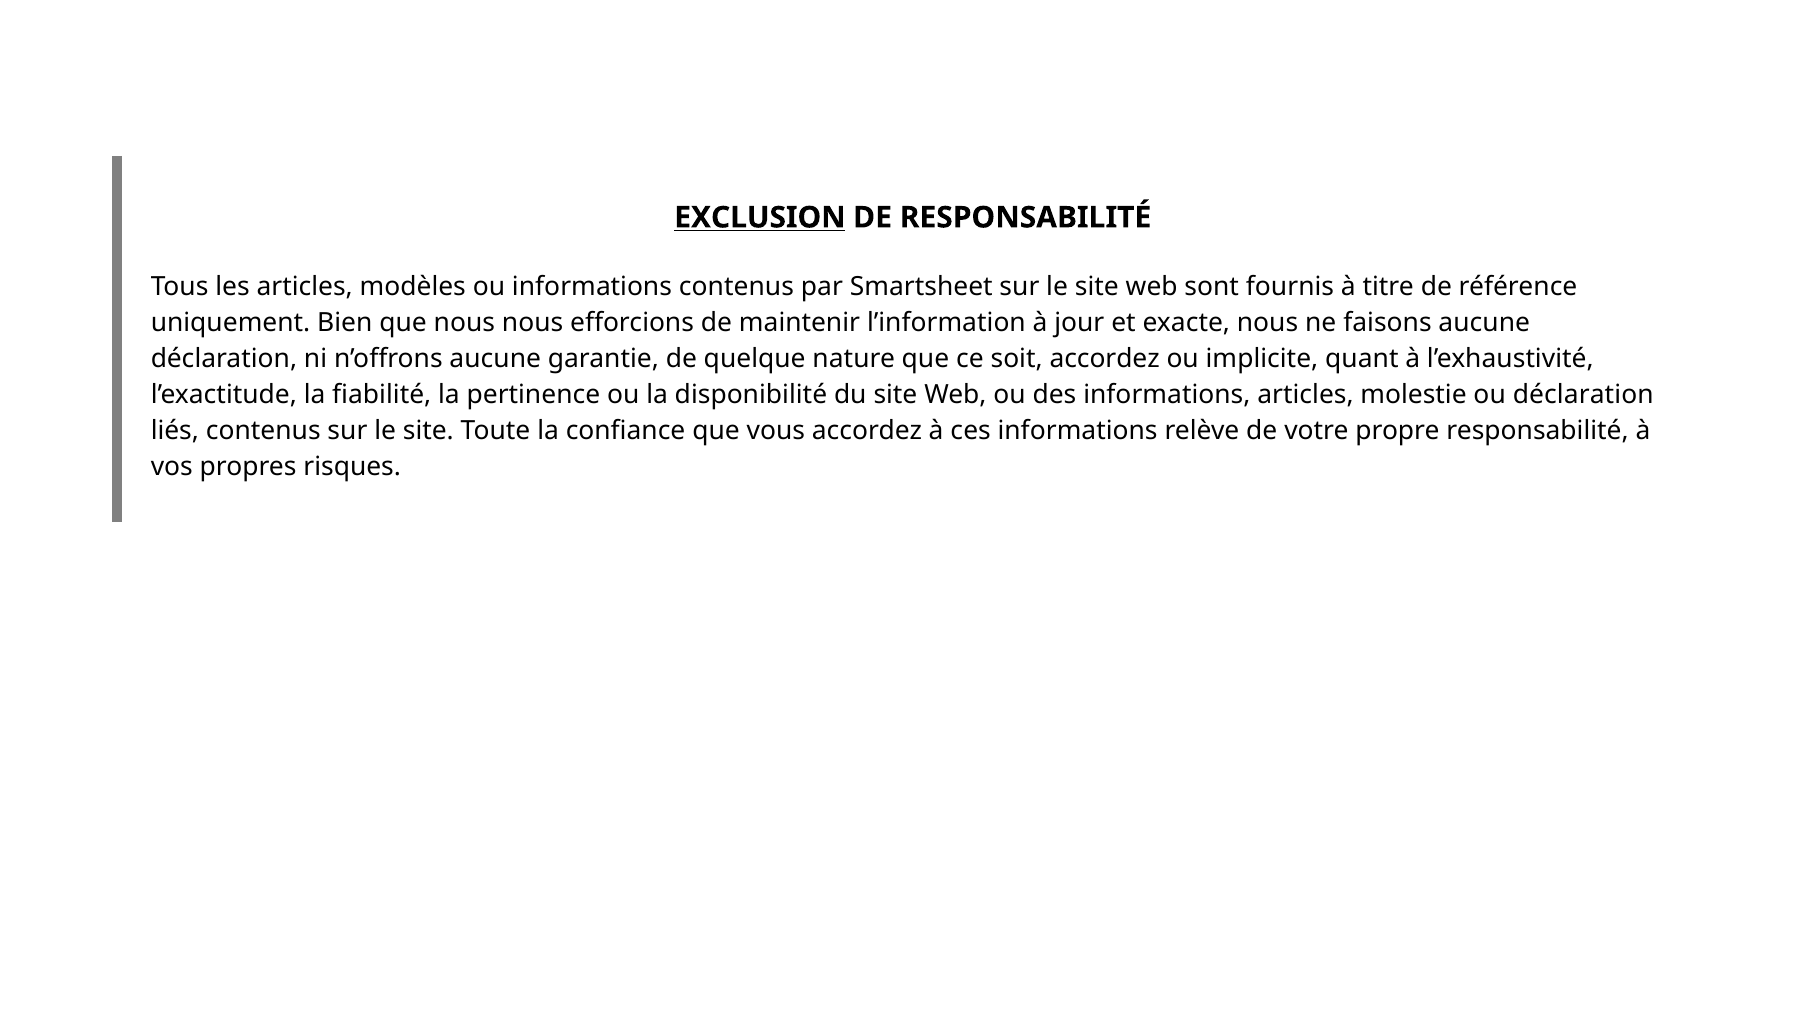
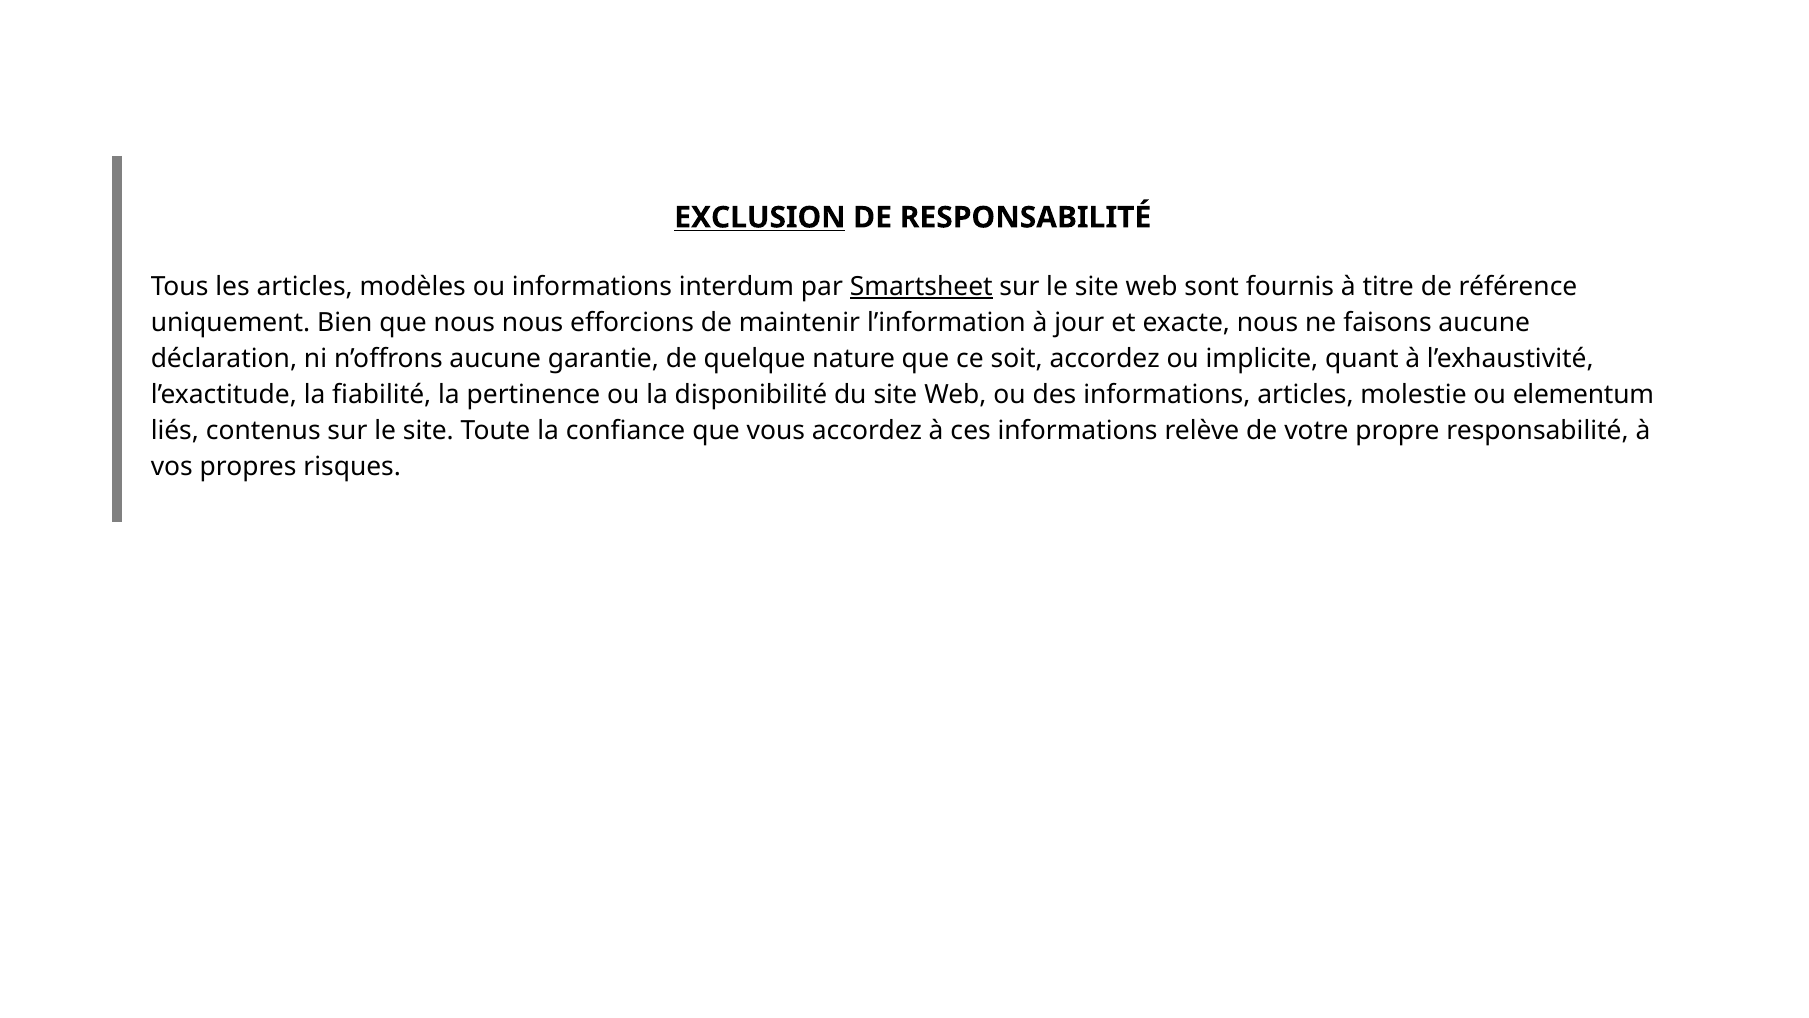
informations contenus: contenus -> interdum
Smartsheet underline: none -> present
ou déclaration: déclaration -> elementum
